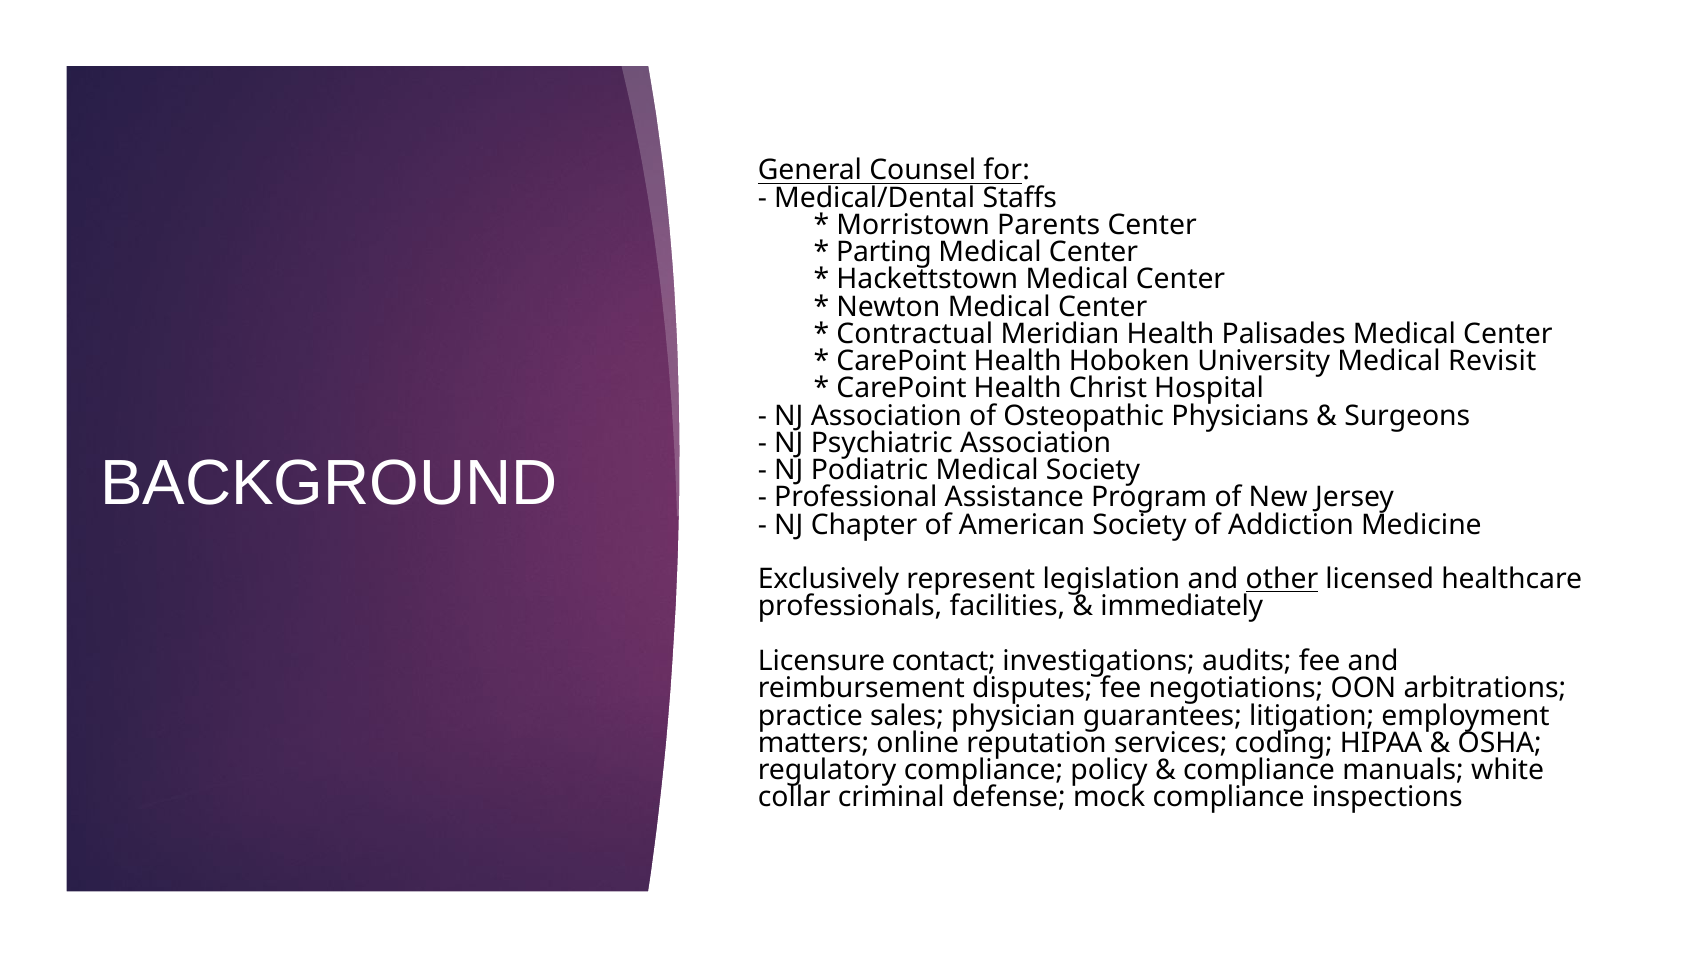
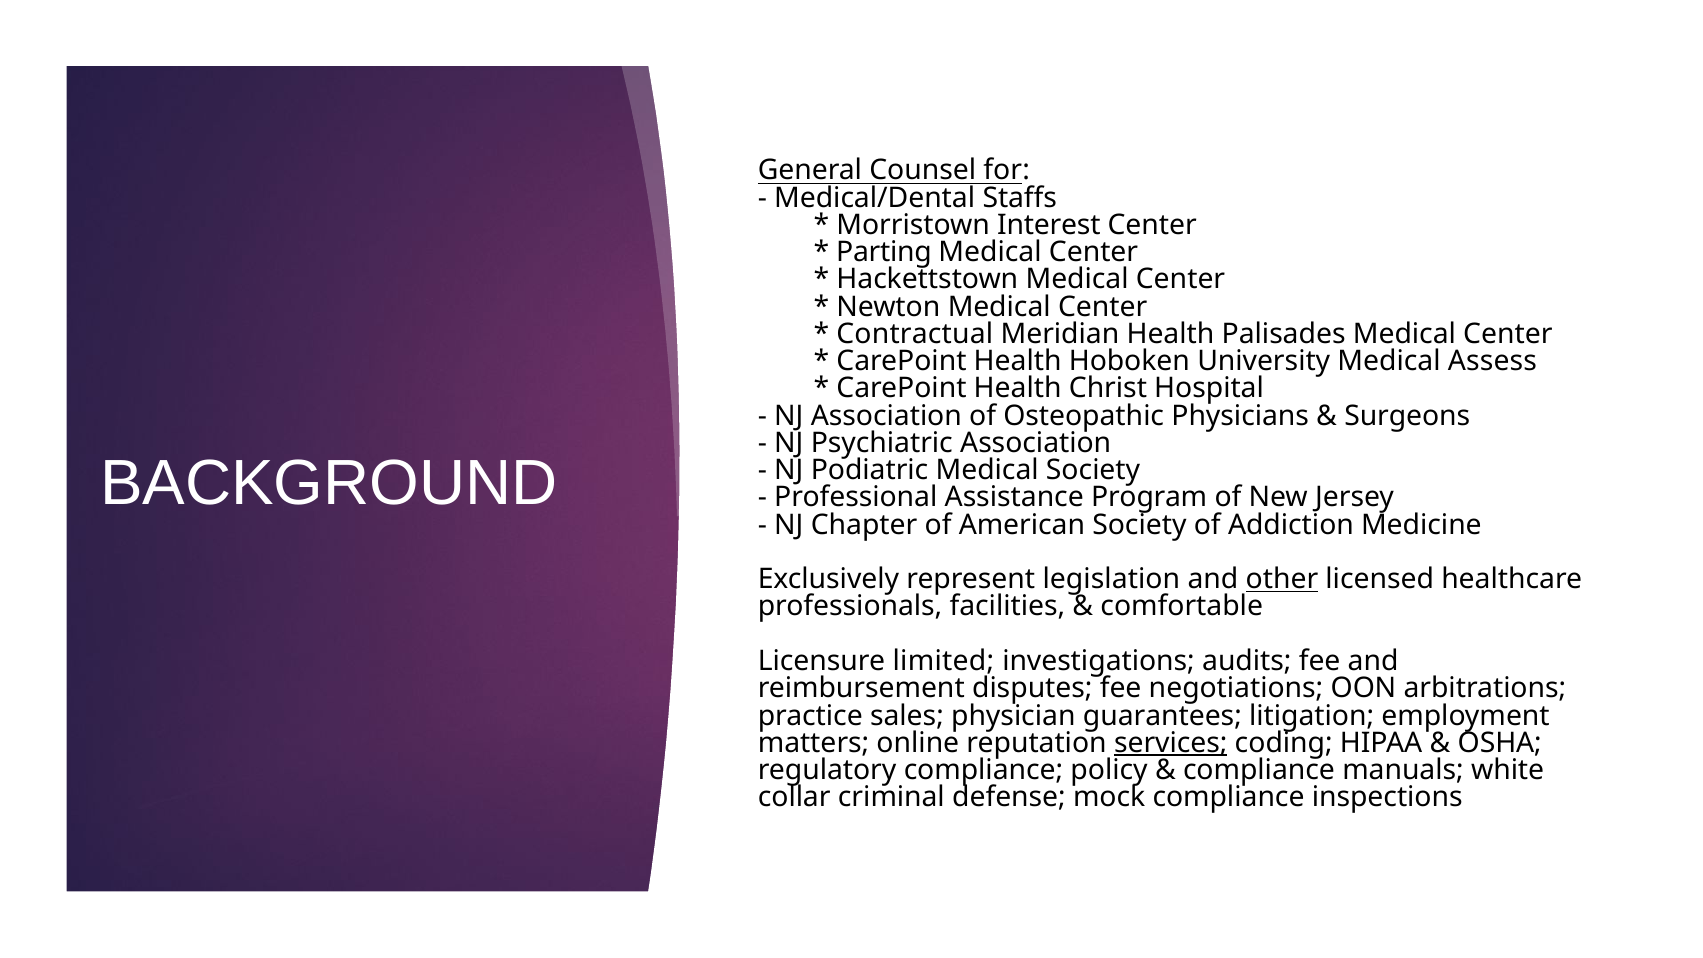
Parents: Parents -> Interest
Revisit: Revisit -> Assess
immediately: immediately -> comfortable
contact: contact -> limited
services underline: none -> present
